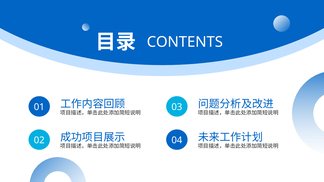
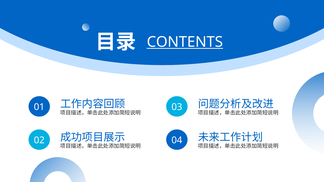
CONTENTS underline: none -> present
